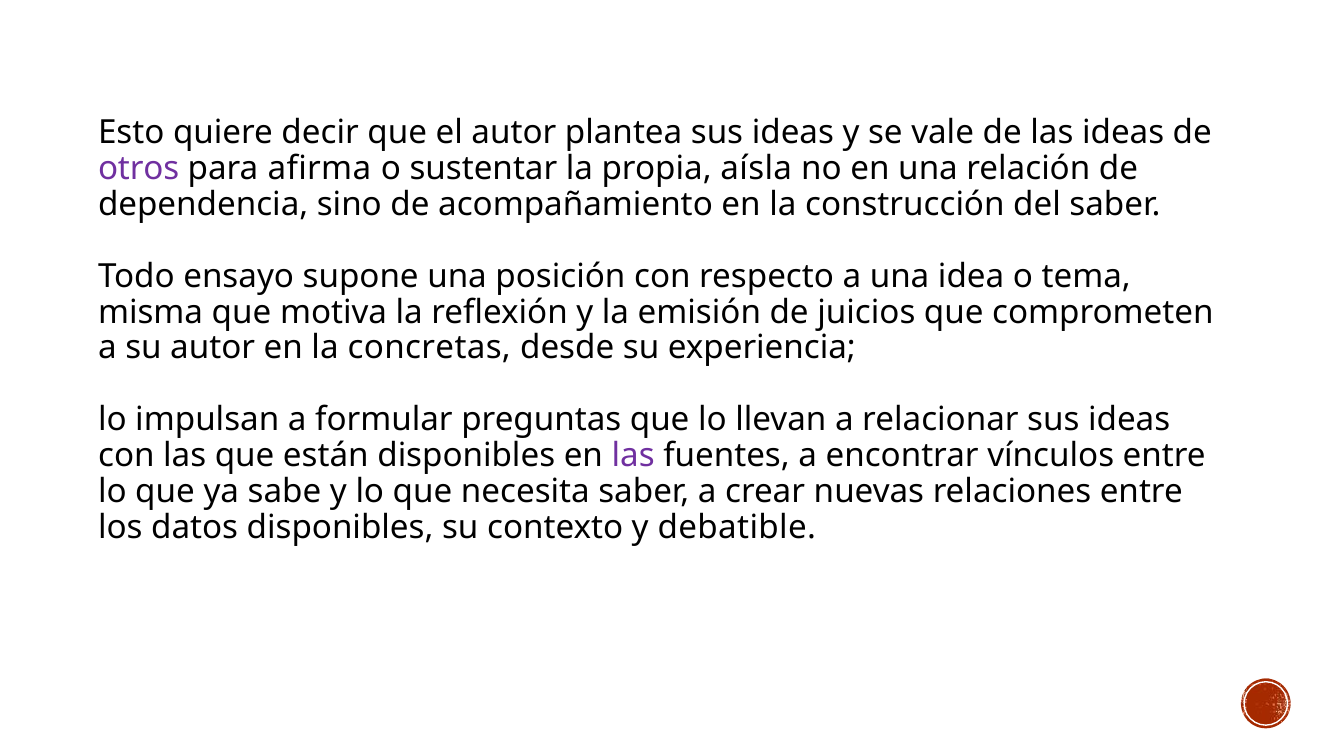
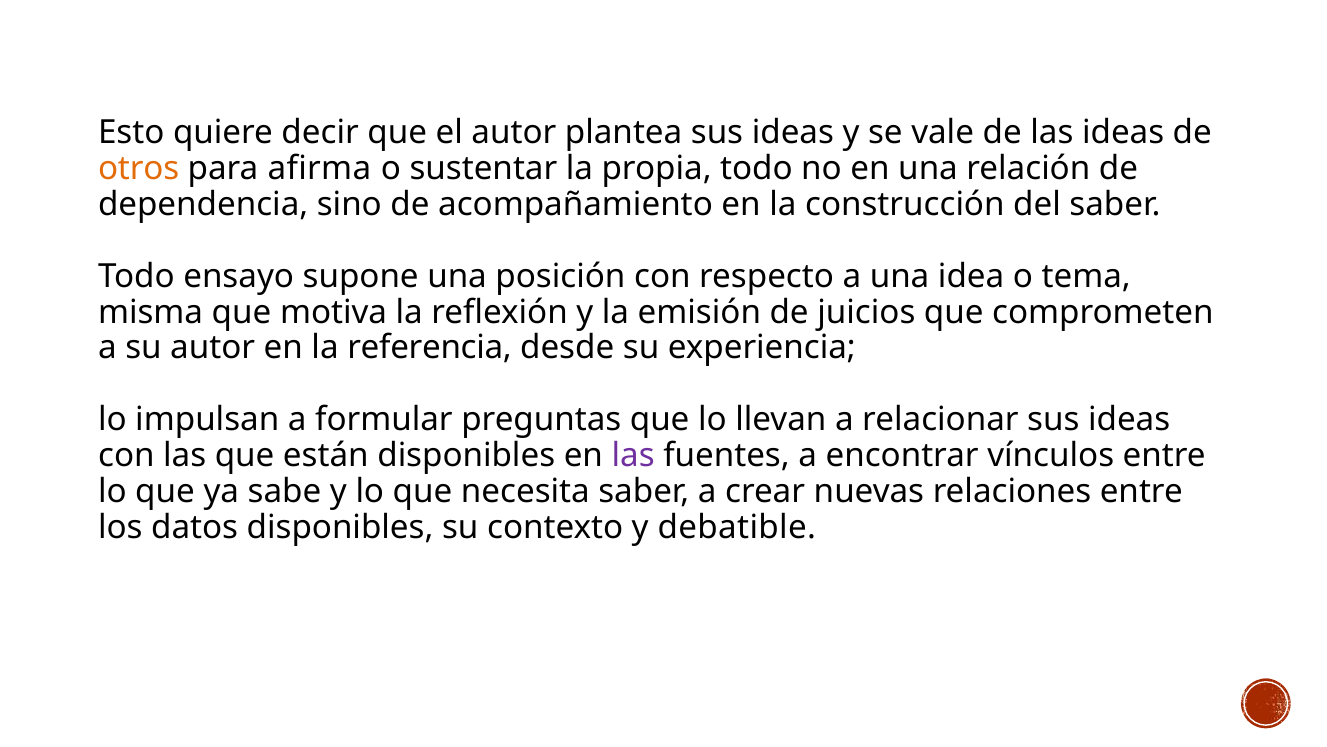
otros colour: purple -> orange
propia aísla: aísla -> todo
concretas: concretas -> referencia
